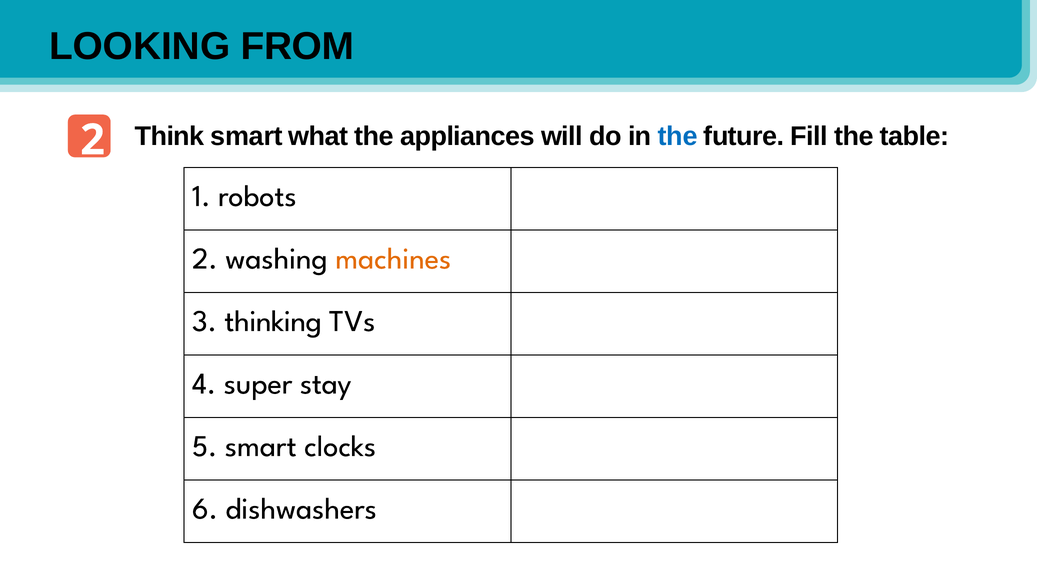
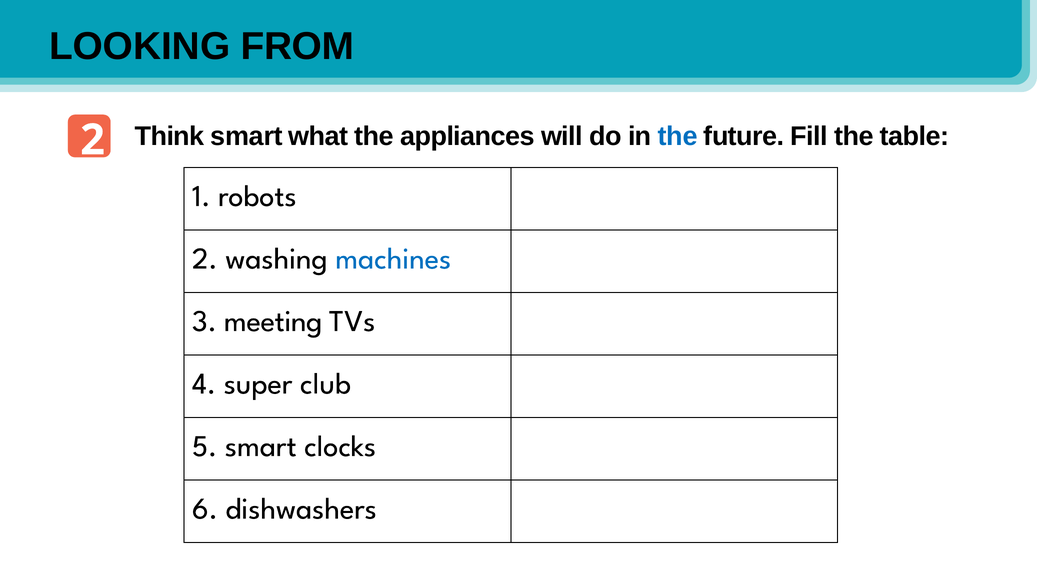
machines colour: orange -> blue
thinking: thinking -> meeting
stay: stay -> club
